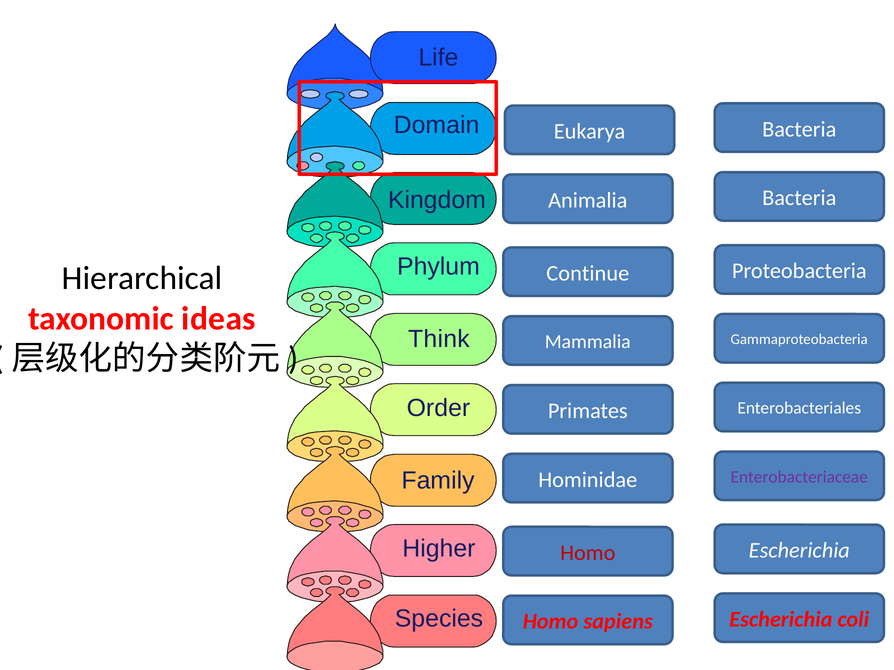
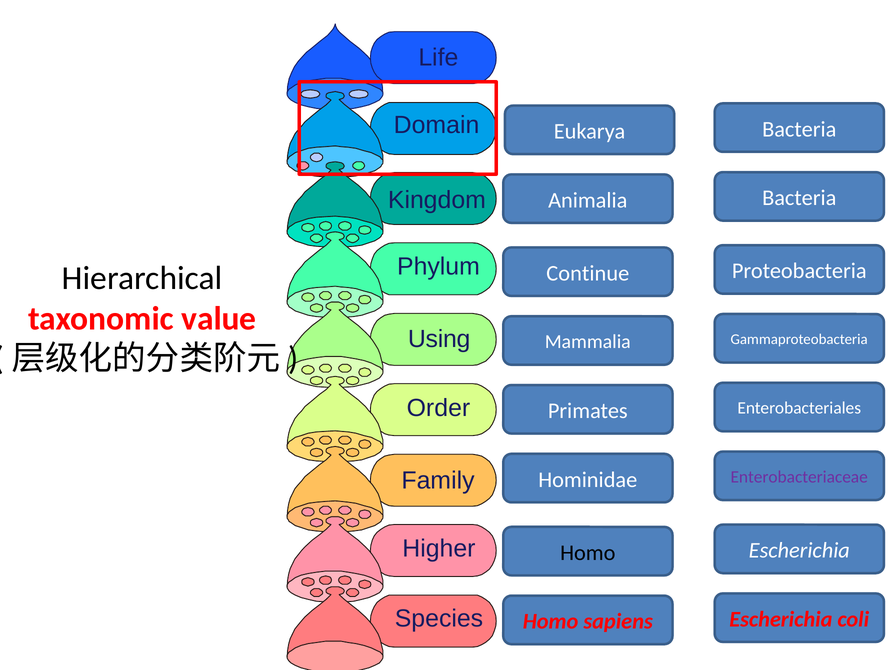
ideas: ideas -> value
Think: Think -> Using
Homo at (588, 553) colour: red -> black
